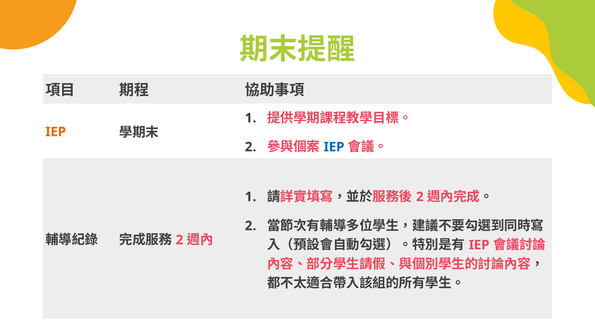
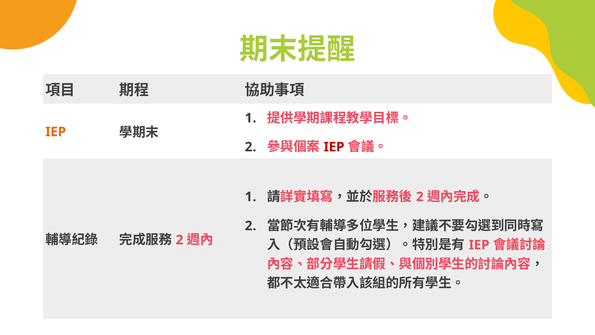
IEP at (334, 147) colour: blue -> red
